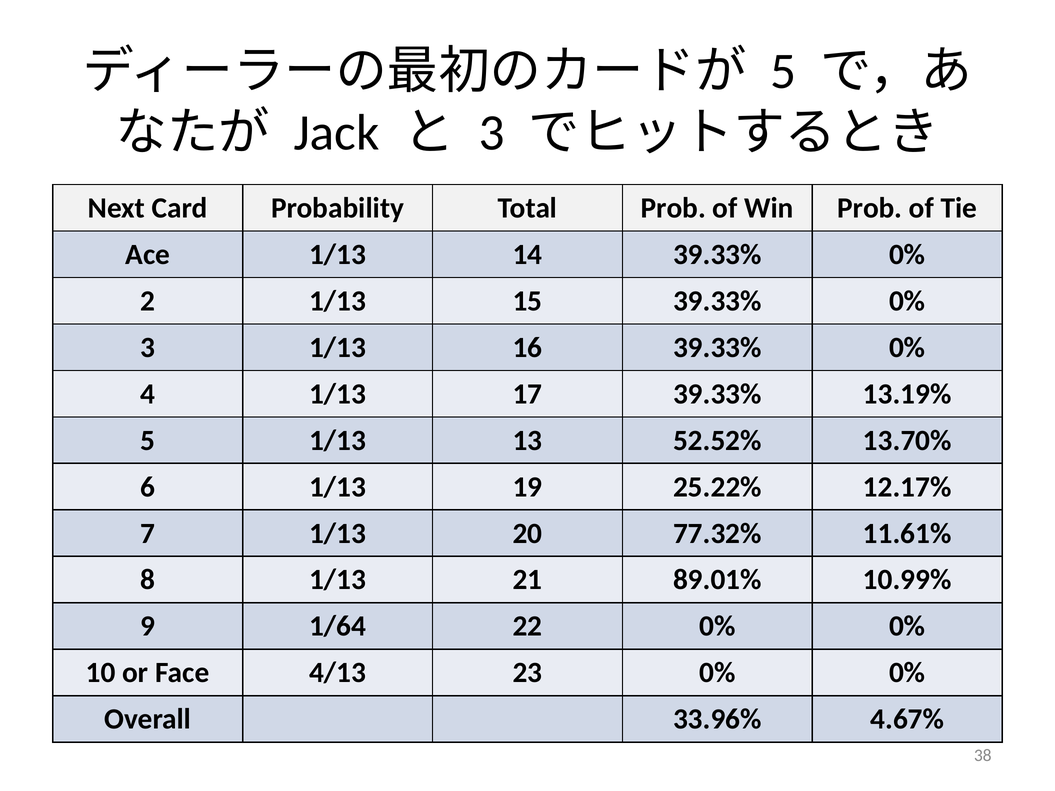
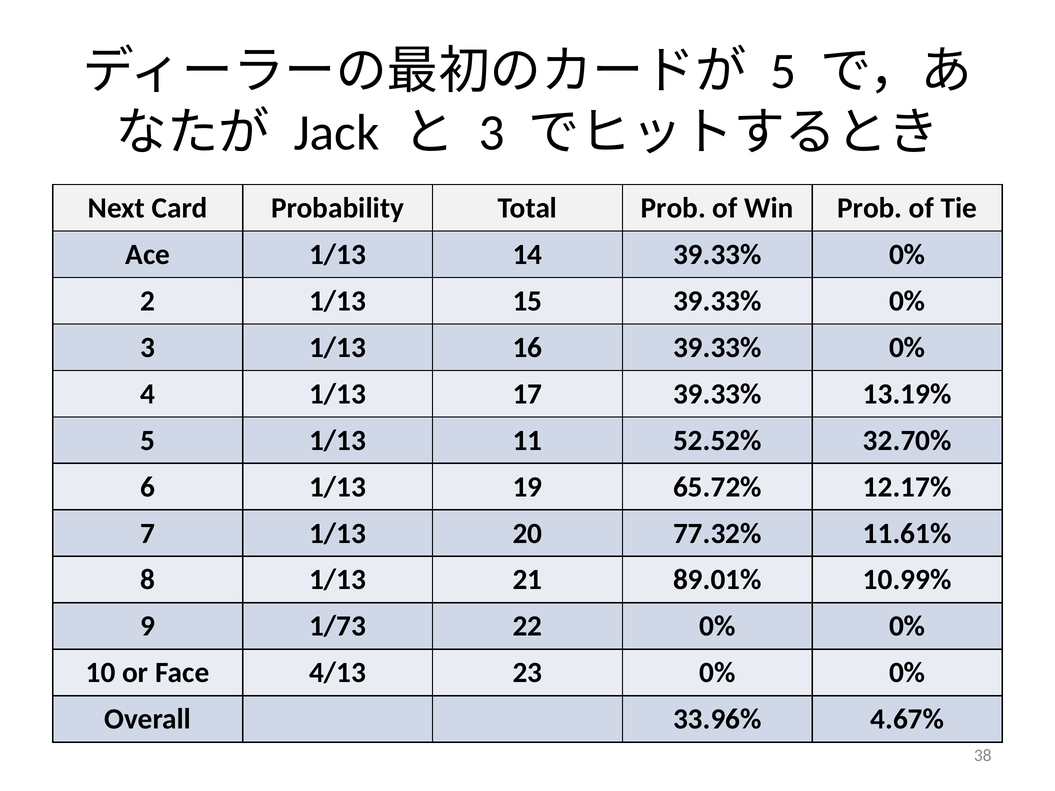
13: 13 -> 11
13.70%: 13.70% -> 32.70%
25.22%: 25.22% -> 65.72%
1/64: 1/64 -> 1/73
